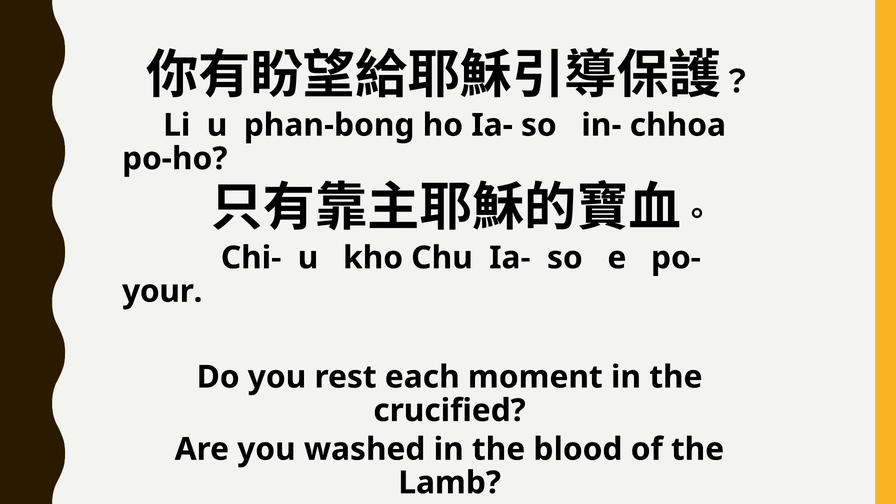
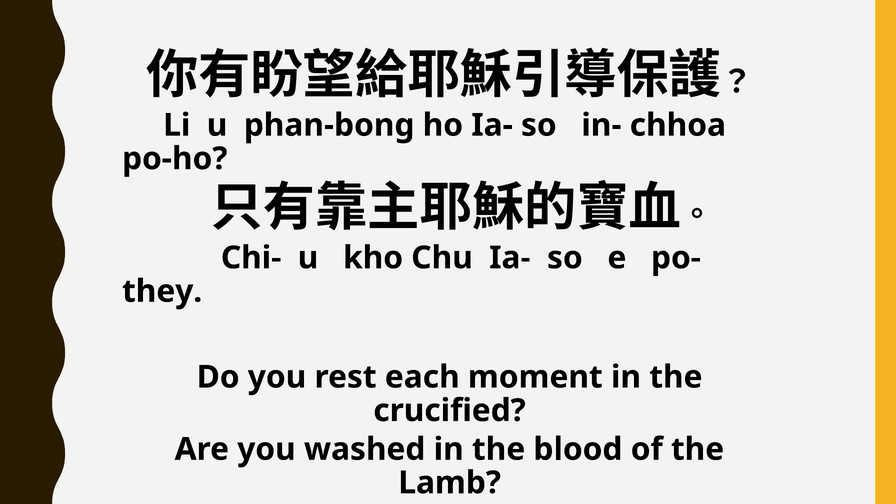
your: your -> they
